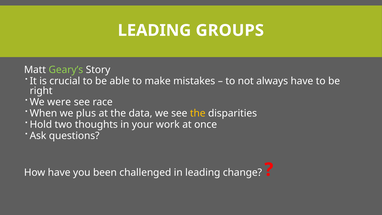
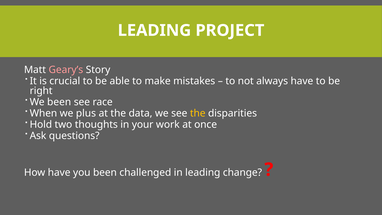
GROUPS: GROUPS -> PROJECT
Geary’s colour: light green -> pink
We were: were -> been
